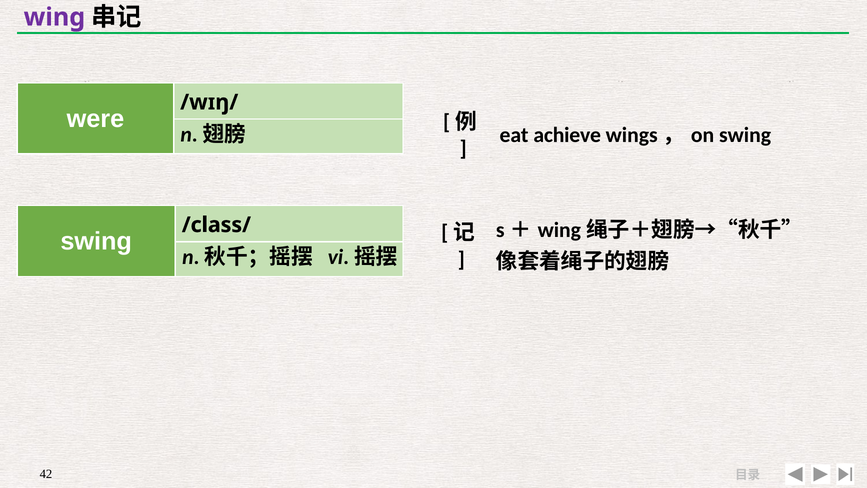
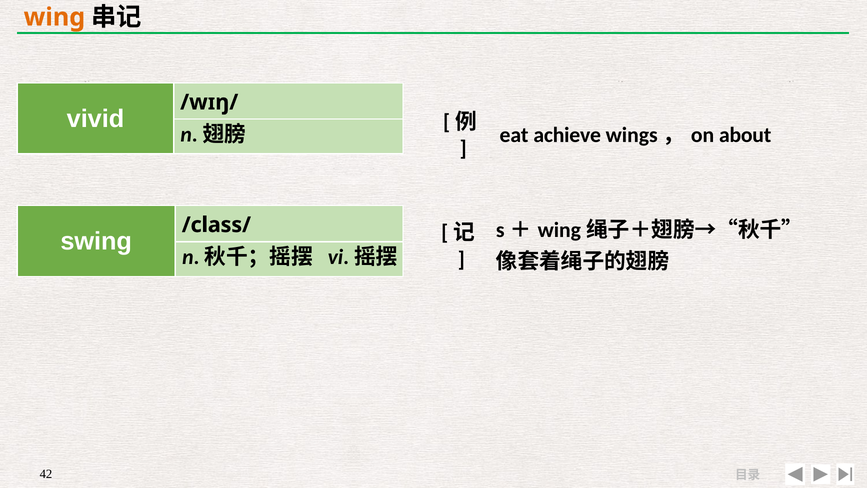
wing colour: purple -> orange
were: were -> vivid
swing at (745, 135): swing -> about
